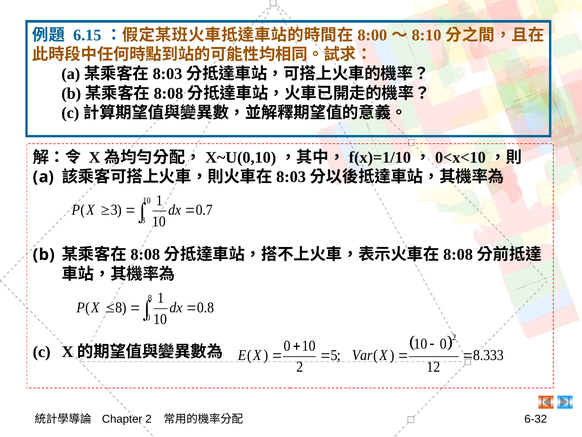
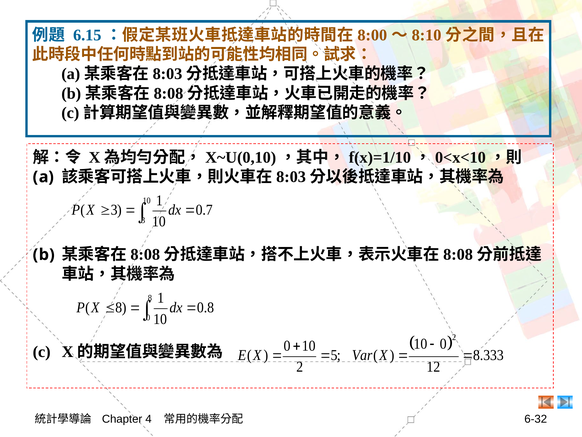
Chapter 2: 2 -> 4
